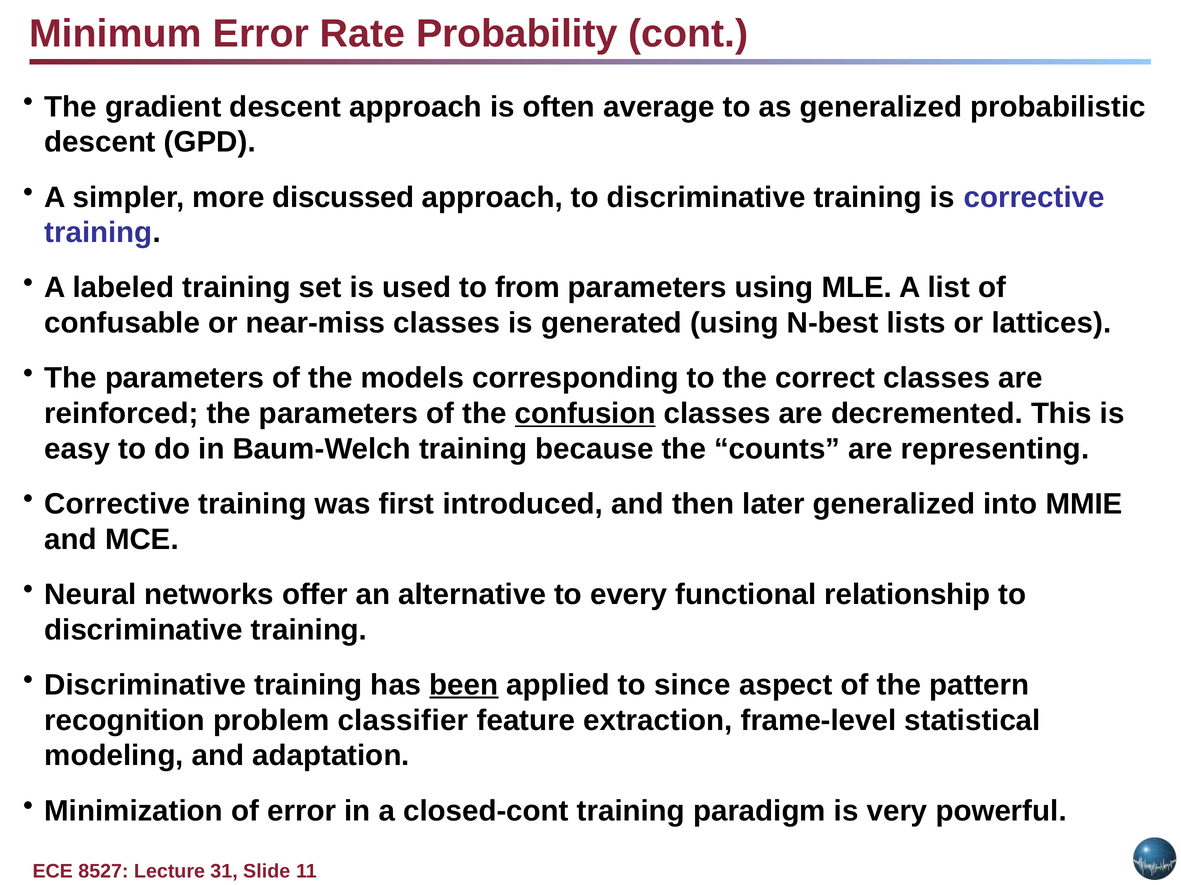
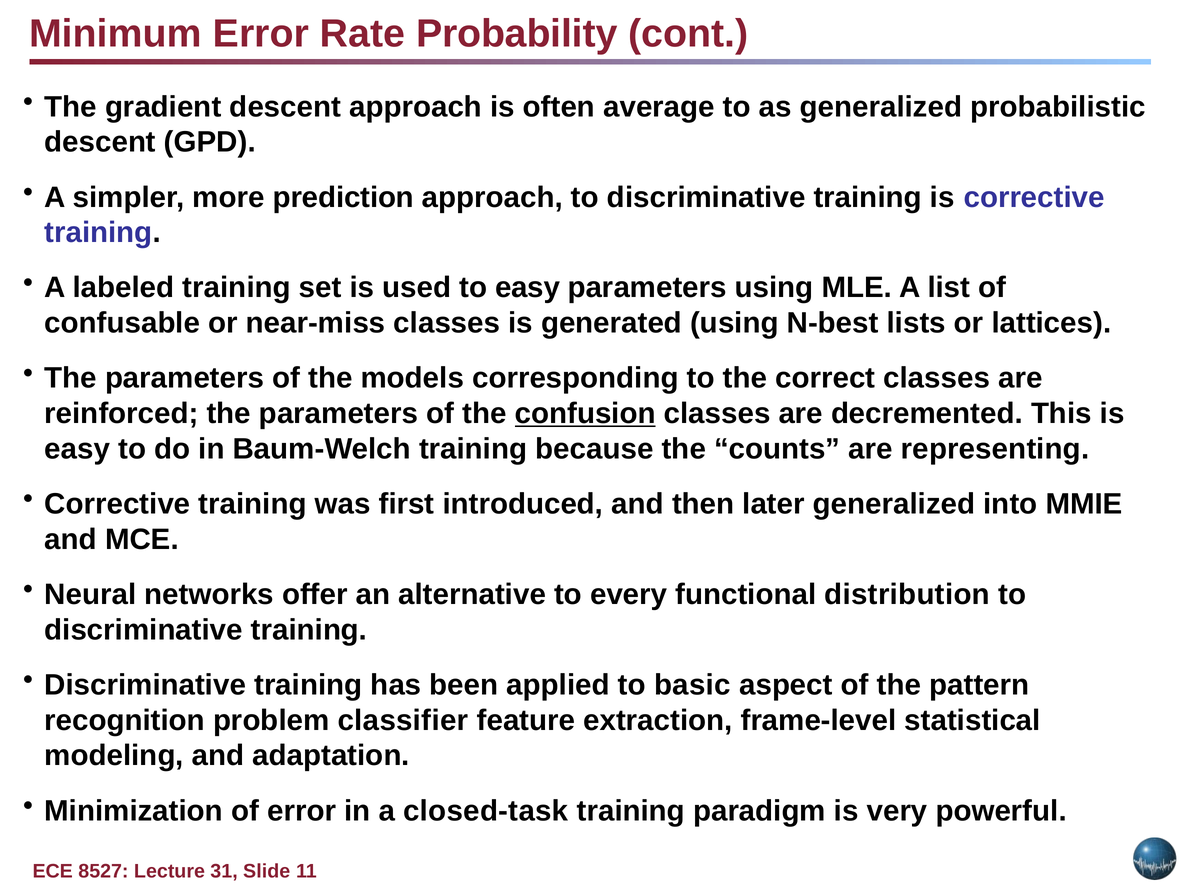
discussed: discussed -> prediction
to from: from -> easy
relationship: relationship -> distribution
been underline: present -> none
since: since -> basic
closed-cont: closed-cont -> closed-task
